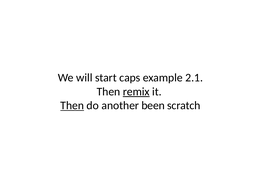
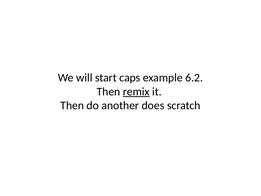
2.1: 2.1 -> 6.2
Then at (72, 105) underline: present -> none
been: been -> does
